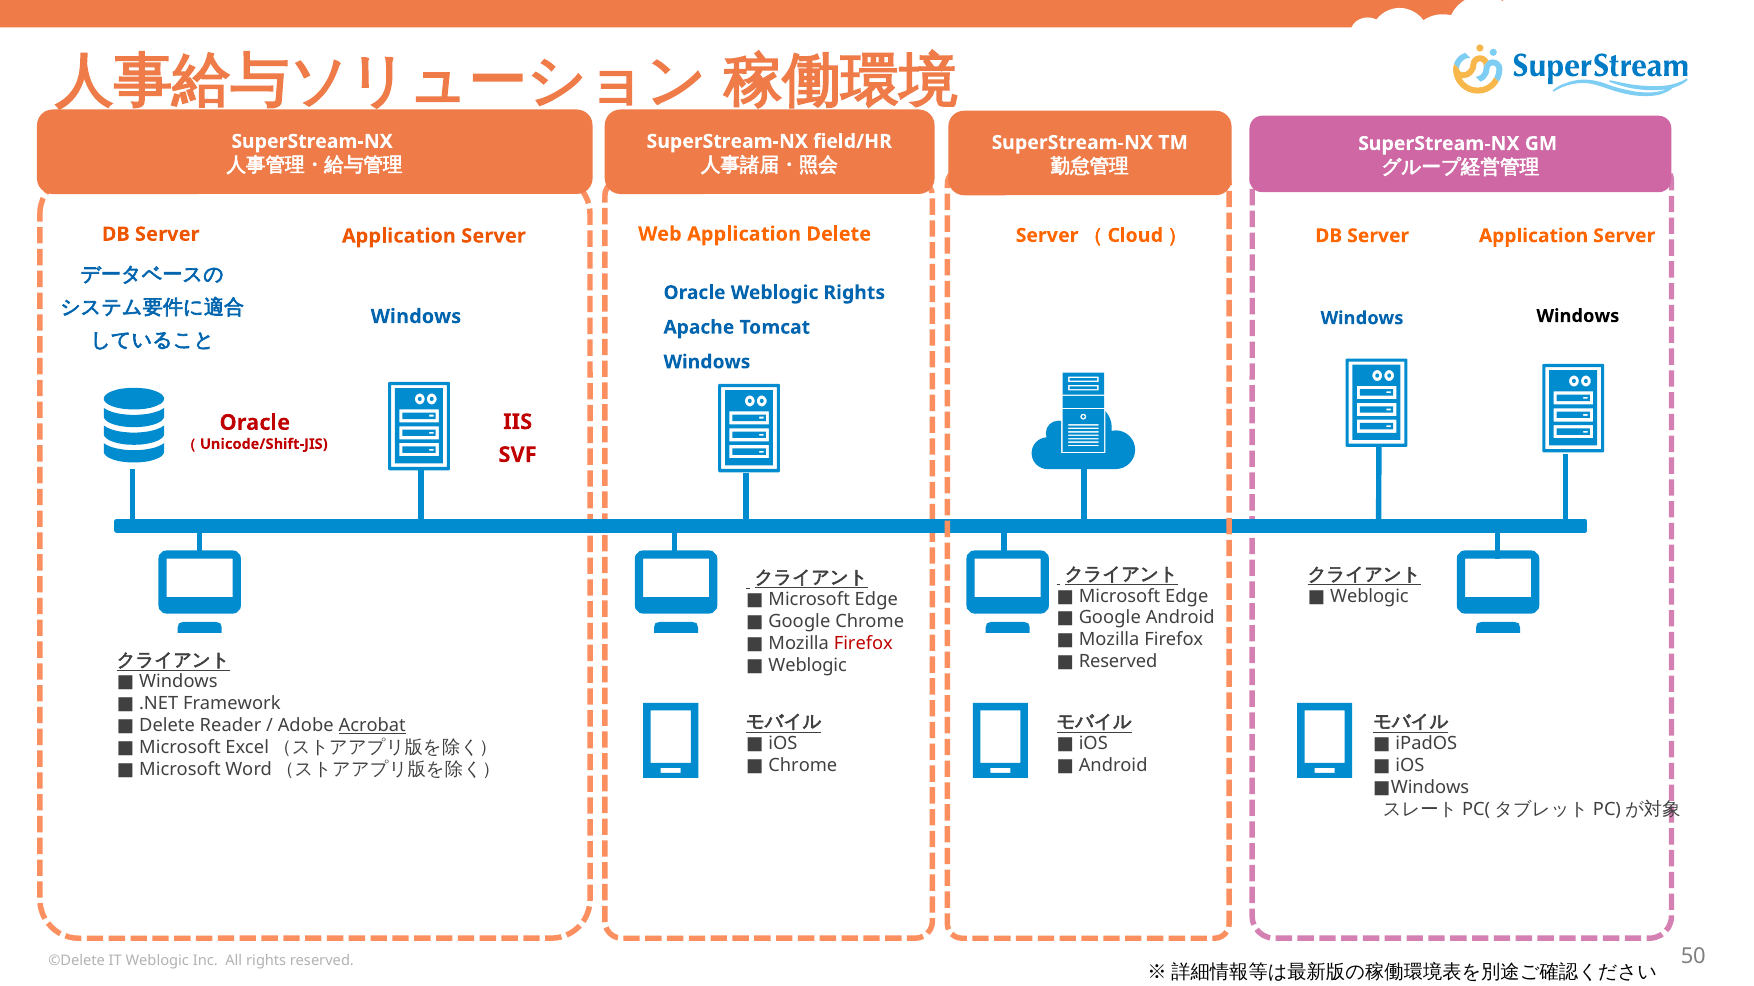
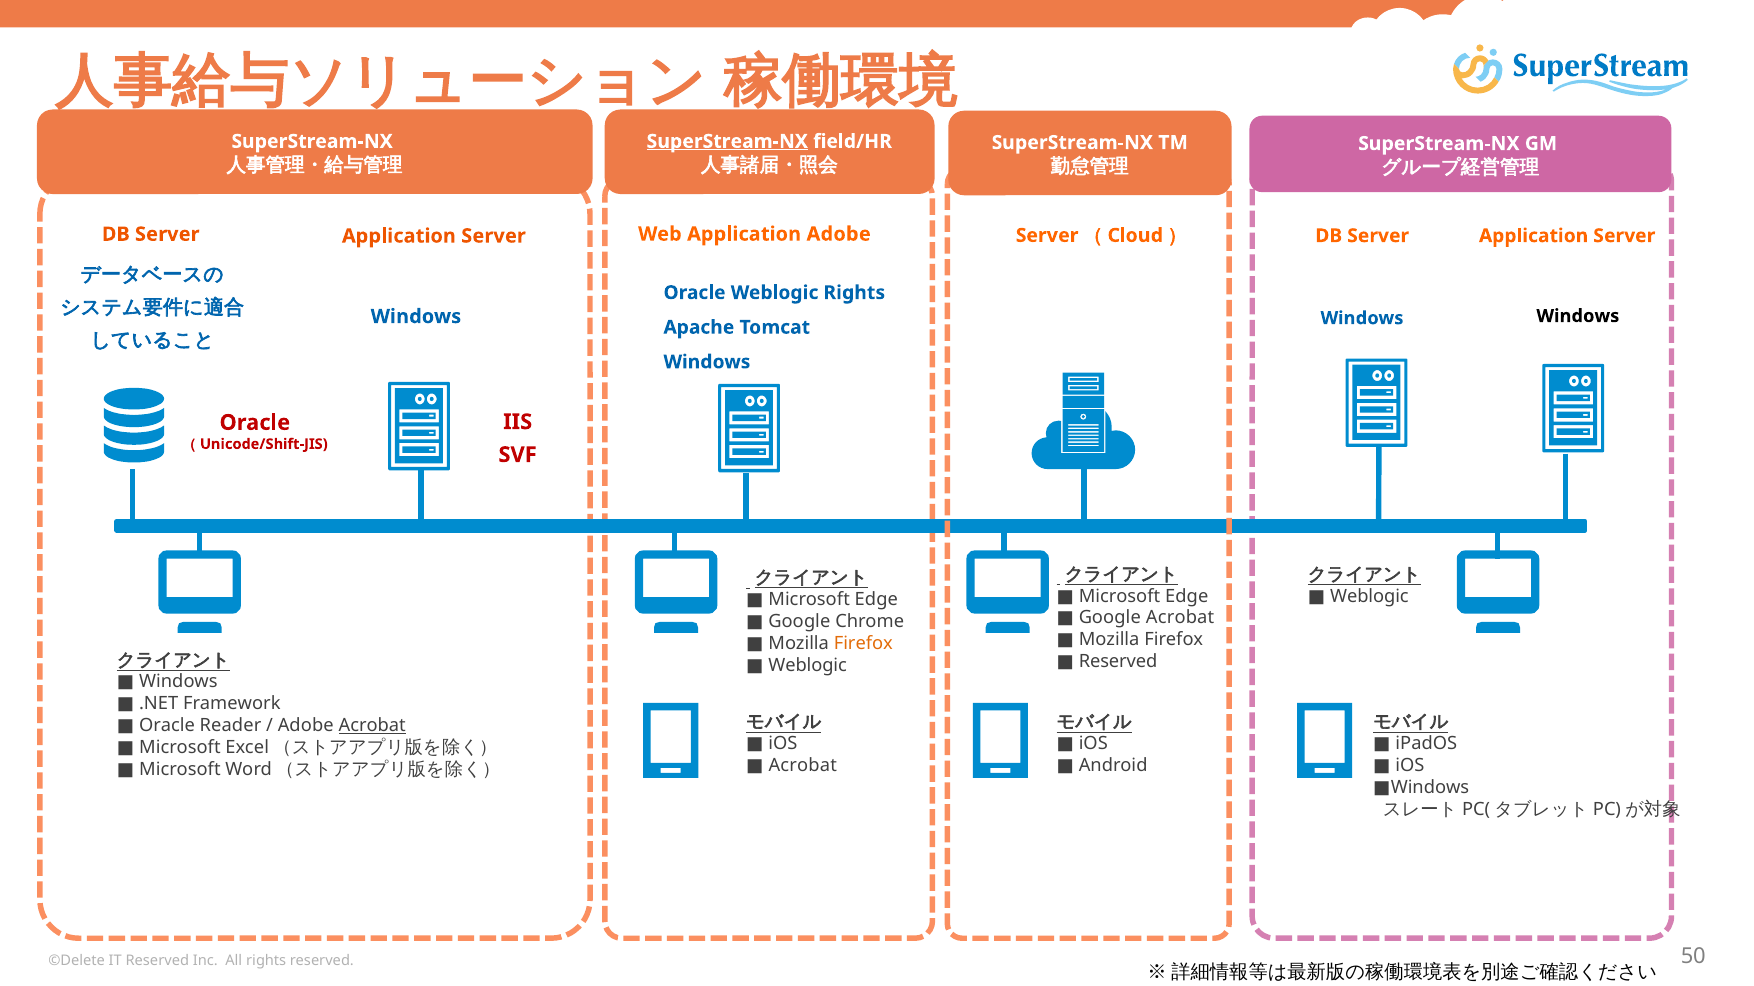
SuperStream-NX at (727, 141) underline: none -> present
Application Delete: Delete -> Adobe
Google Android: Android -> Acrobat
Firefox at (863, 644) colour: red -> orange
Delete at (167, 726): Delete -> Oracle
Chrome at (803, 766): Chrome -> Acrobat
IT Weblogic: Weblogic -> Reserved
